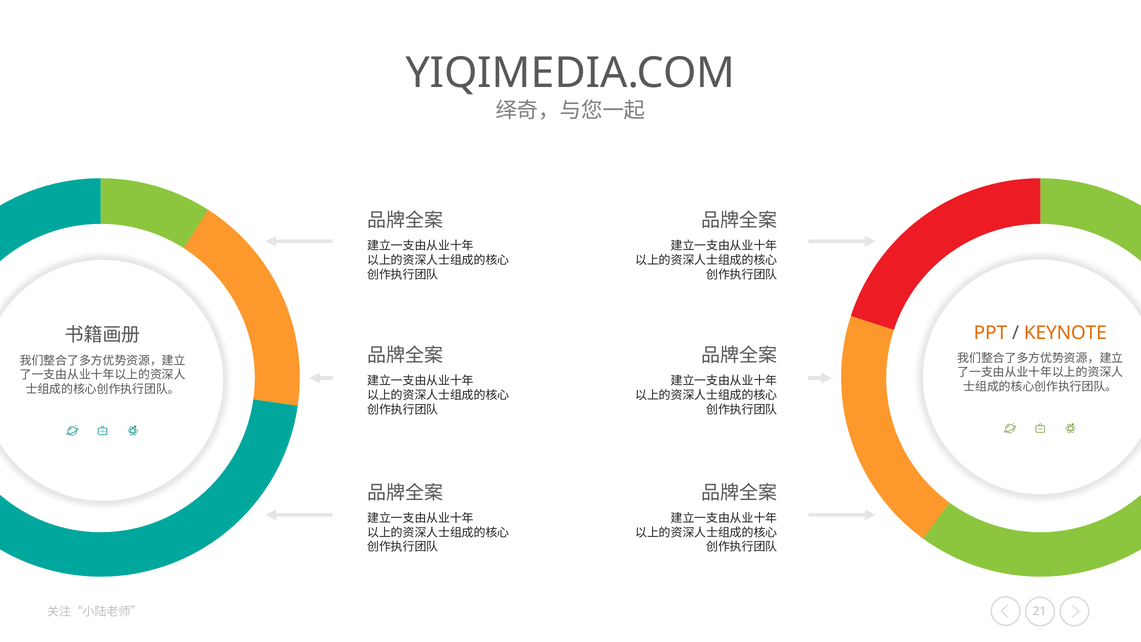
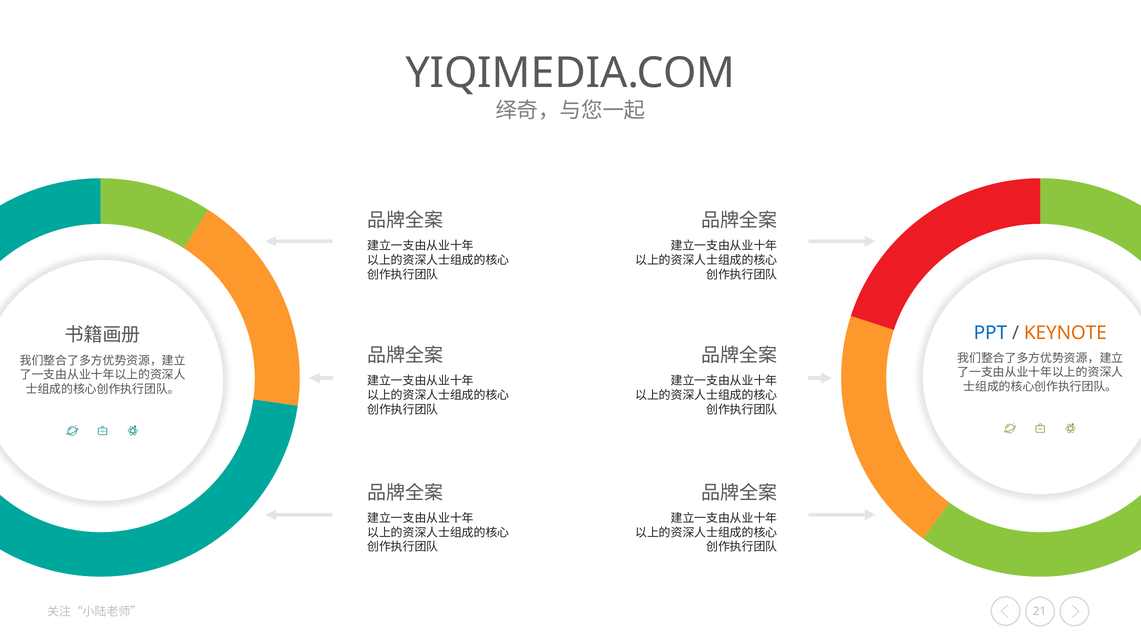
PPT colour: orange -> blue
